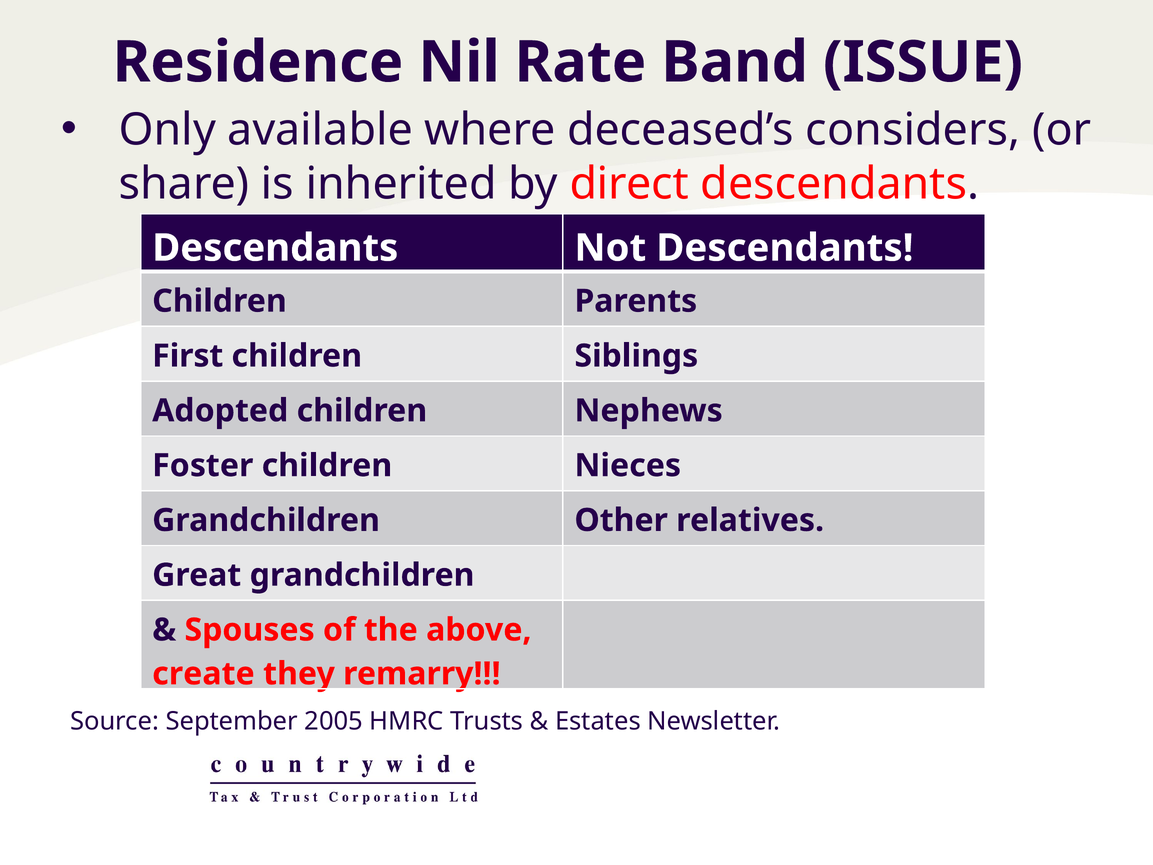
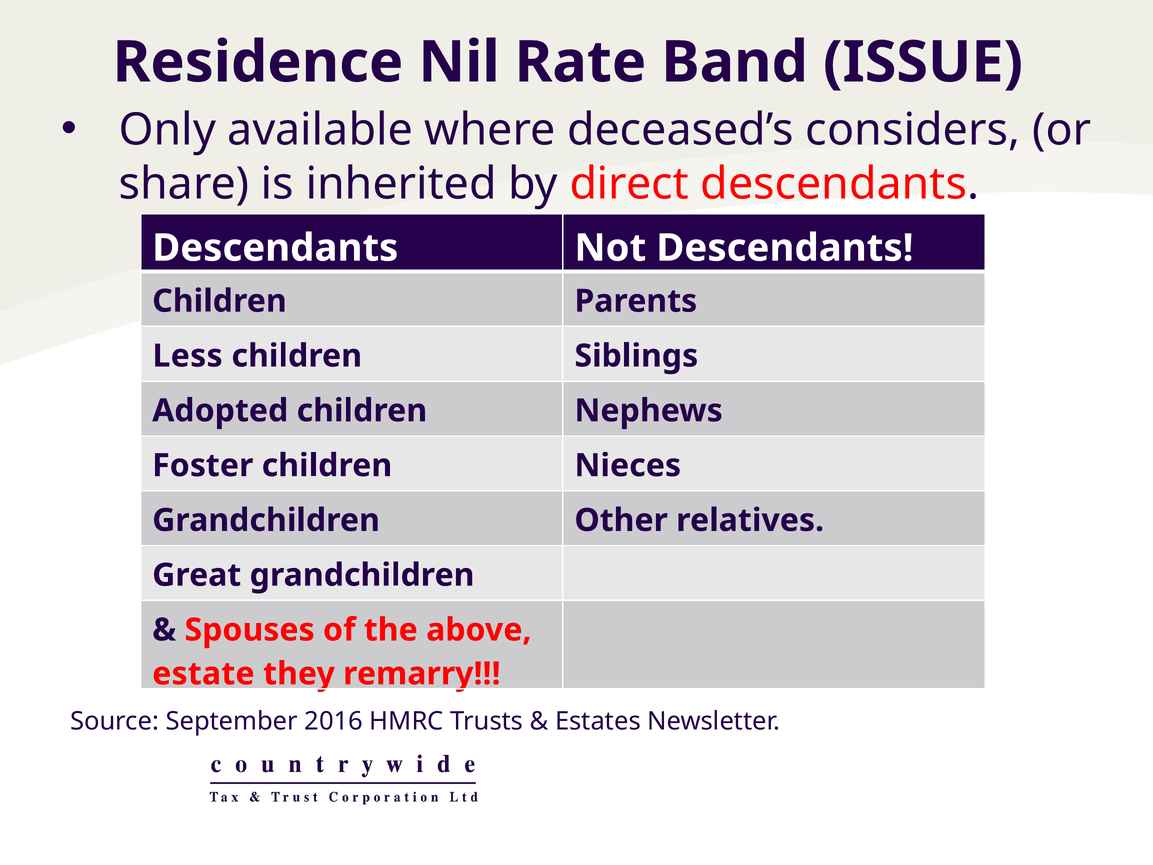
First: First -> Less
create: create -> estate
2005: 2005 -> 2016
